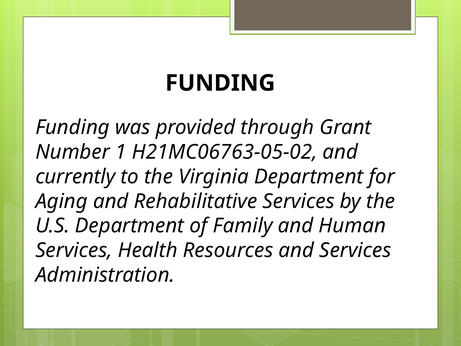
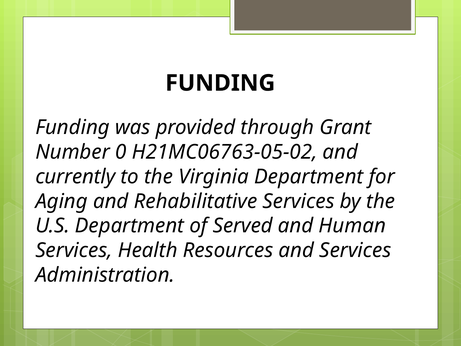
1: 1 -> 0
Family: Family -> Served
